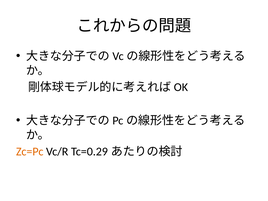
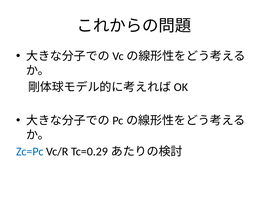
Zc=Pc colour: orange -> blue
